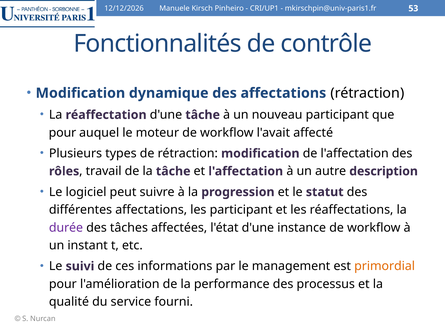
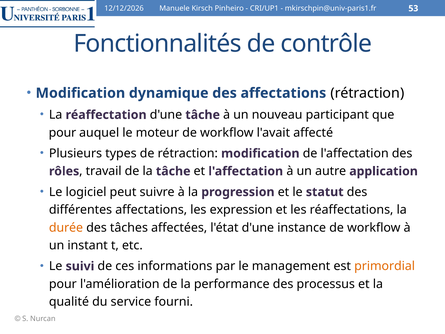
description: description -> application
les participant: participant -> expression
durée colour: purple -> orange
